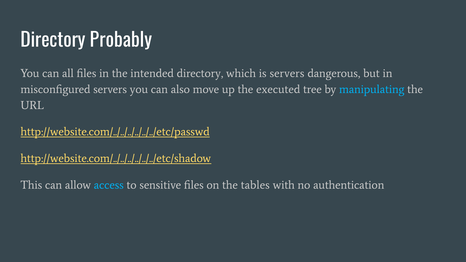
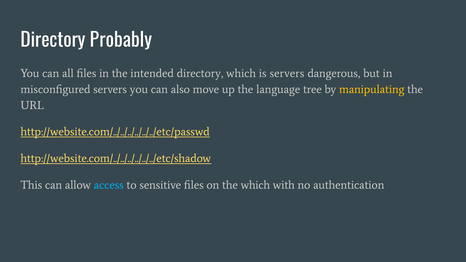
executed: executed -> language
manipulating colour: light blue -> yellow
the tables: tables -> which
